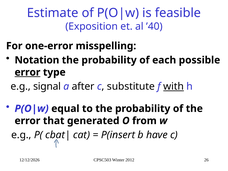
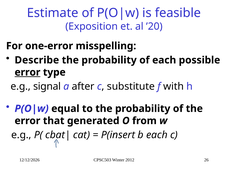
’40: ’40 -> ’20
Notation: Notation -> Describe
with underline: present -> none
b have: have -> each
